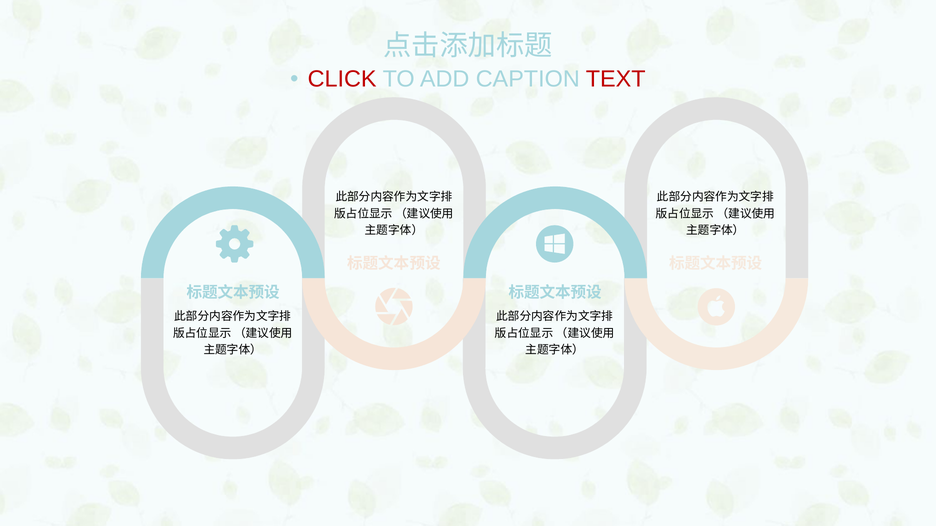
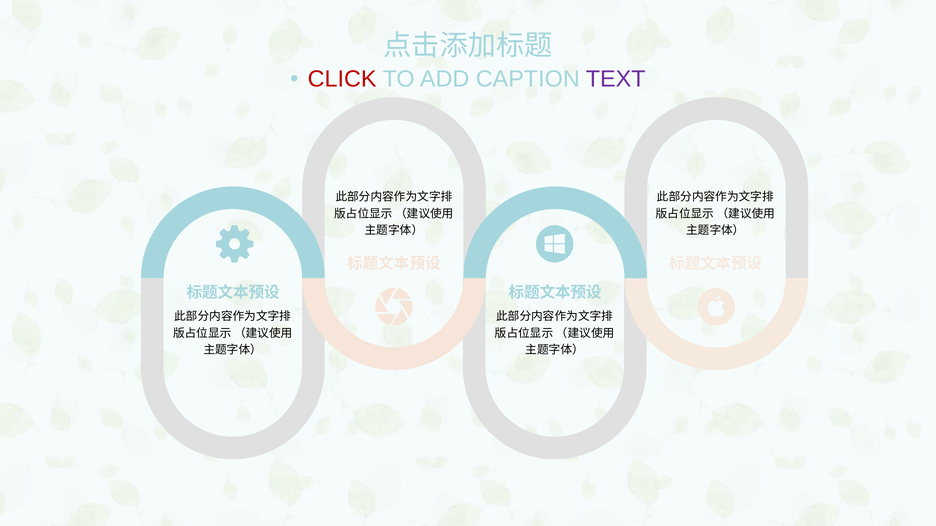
TEXT colour: red -> purple
